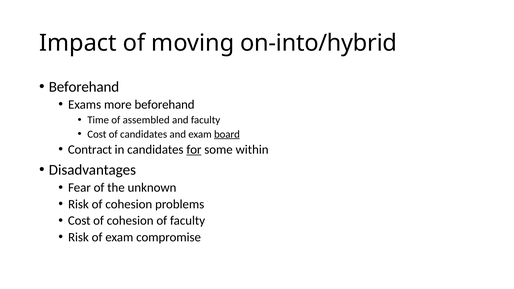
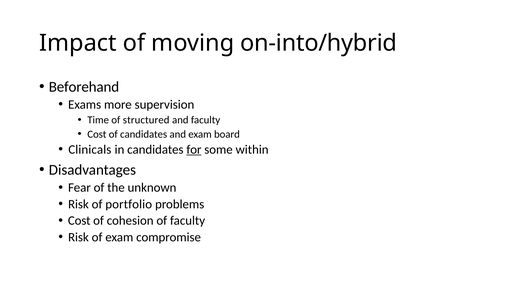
more beforehand: beforehand -> supervision
assembled: assembled -> structured
board underline: present -> none
Contract: Contract -> Clinicals
Risk of cohesion: cohesion -> portfolio
